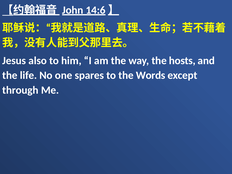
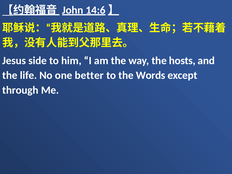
also: also -> side
spares: spares -> better
